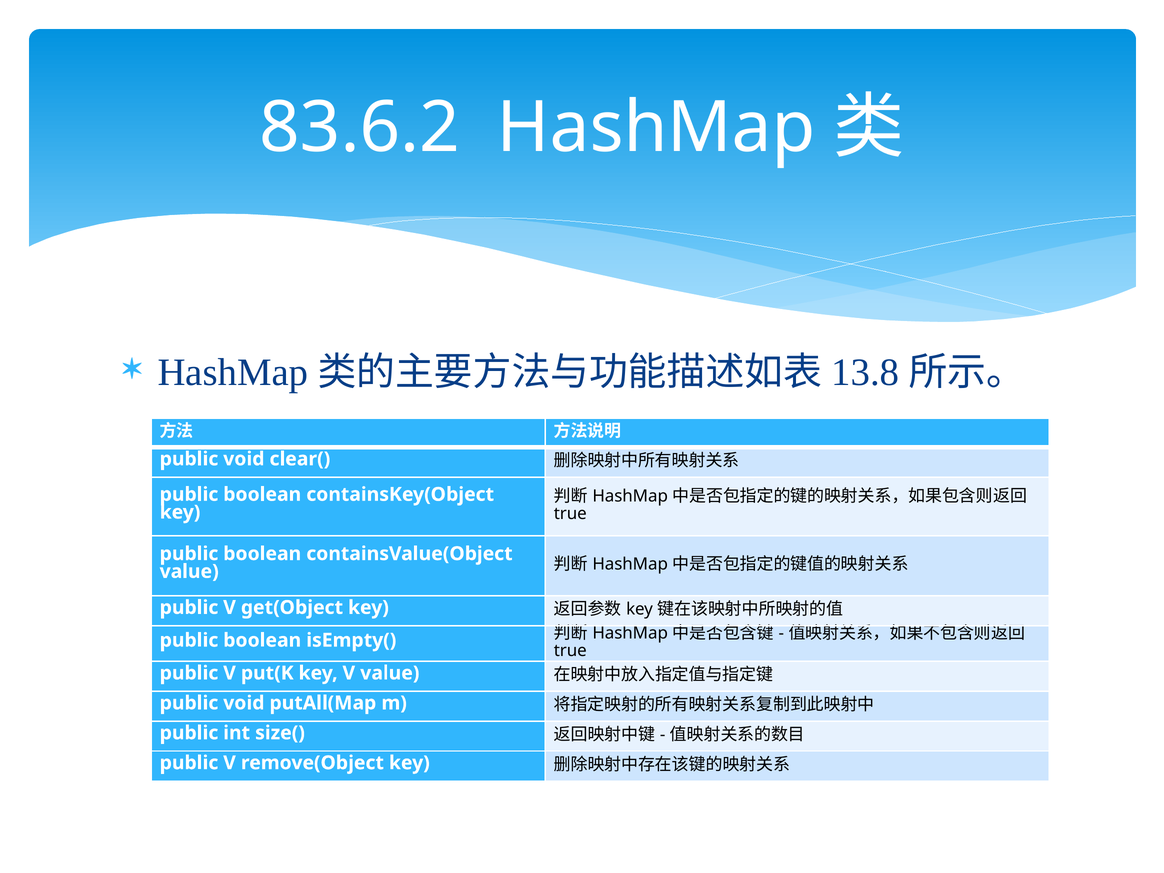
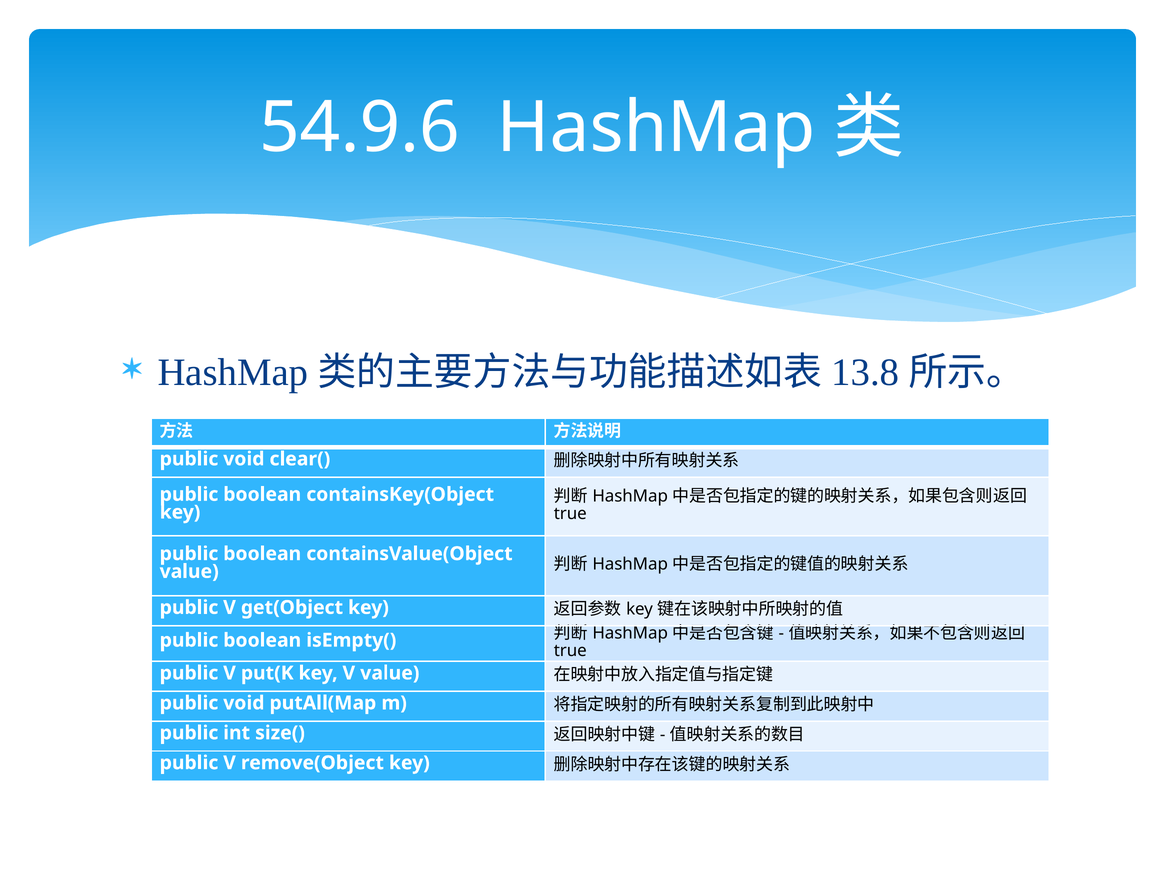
83.6.2: 83.6.2 -> 54.9.6
